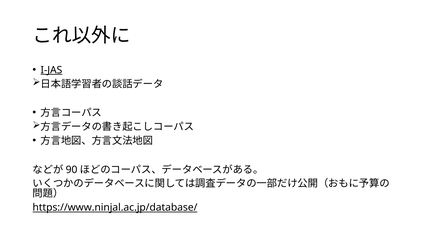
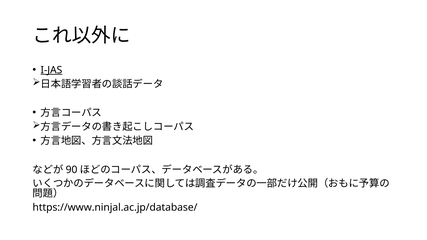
https://www.ninjal.ac.jp/database/ underline: present -> none
